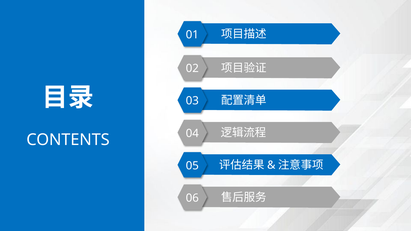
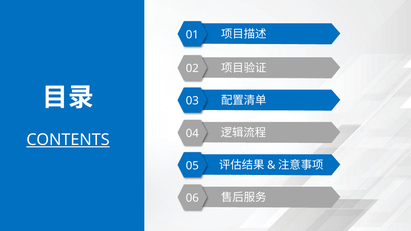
CONTENTS underline: none -> present
